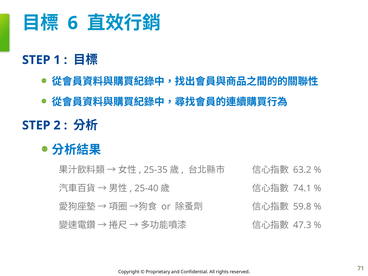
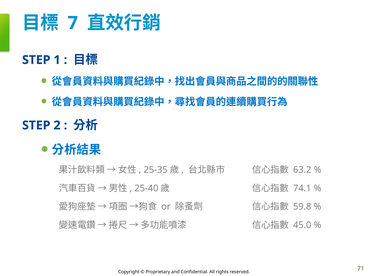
6: 6 -> 7
47.3: 47.3 -> 45.0
